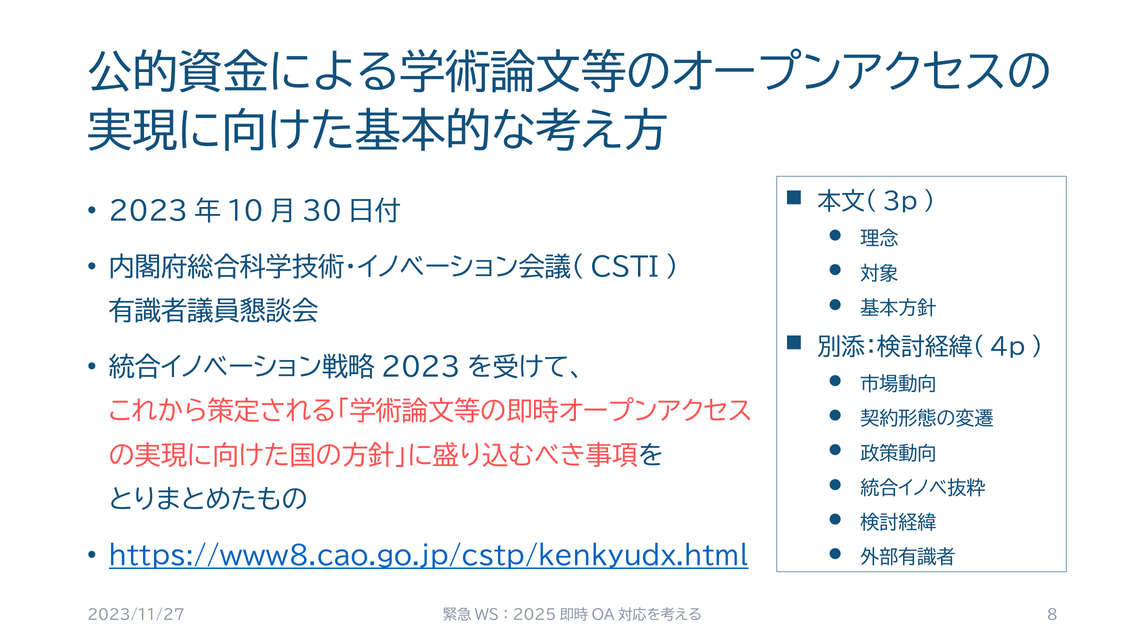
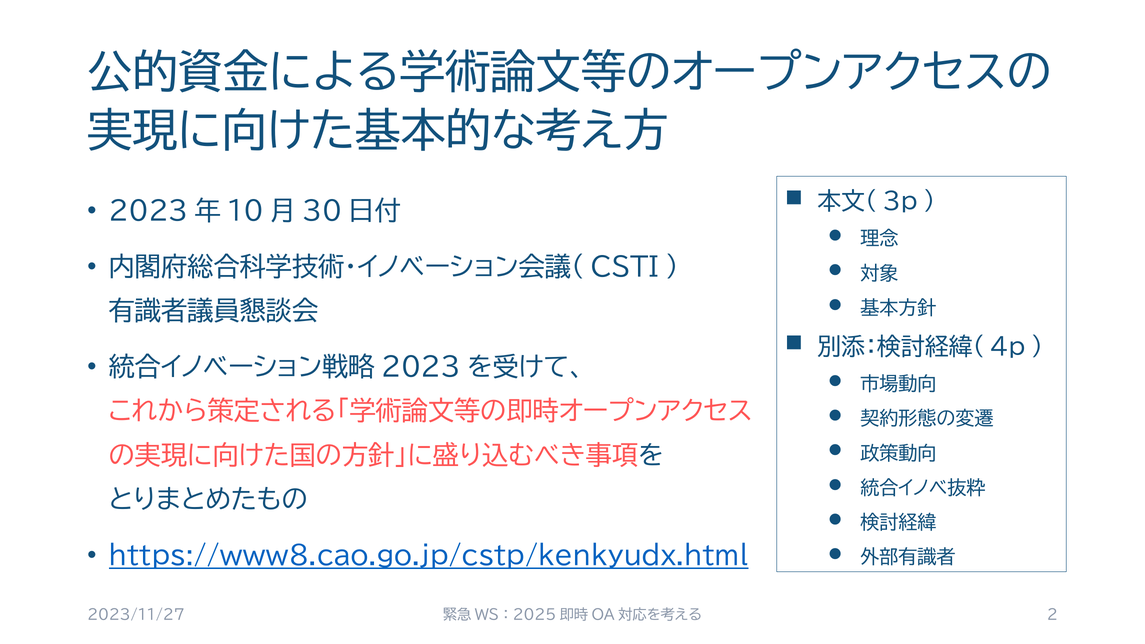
8: 8 -> 2
